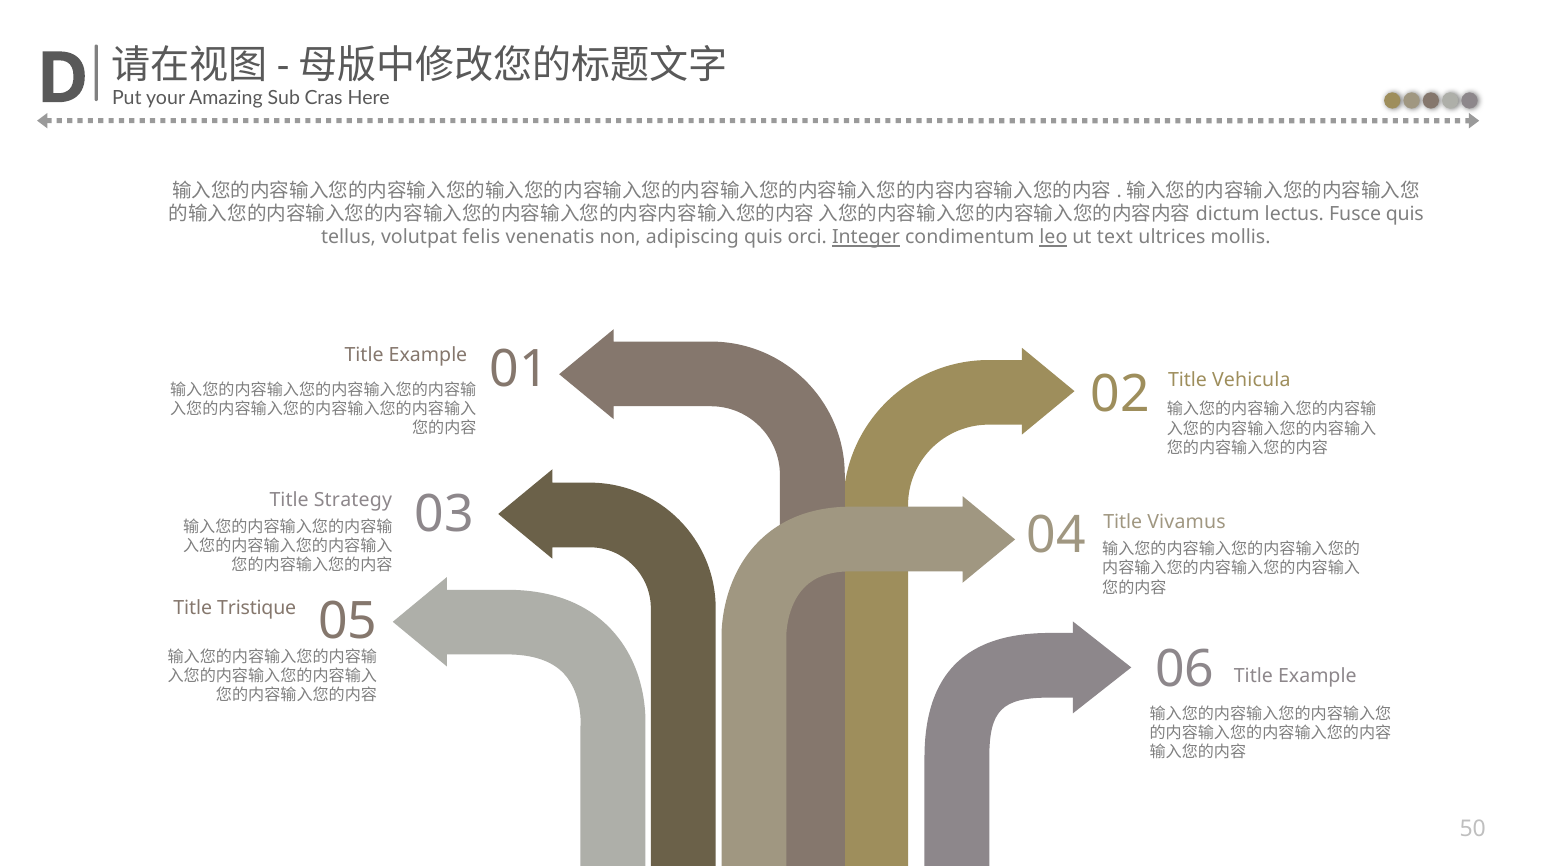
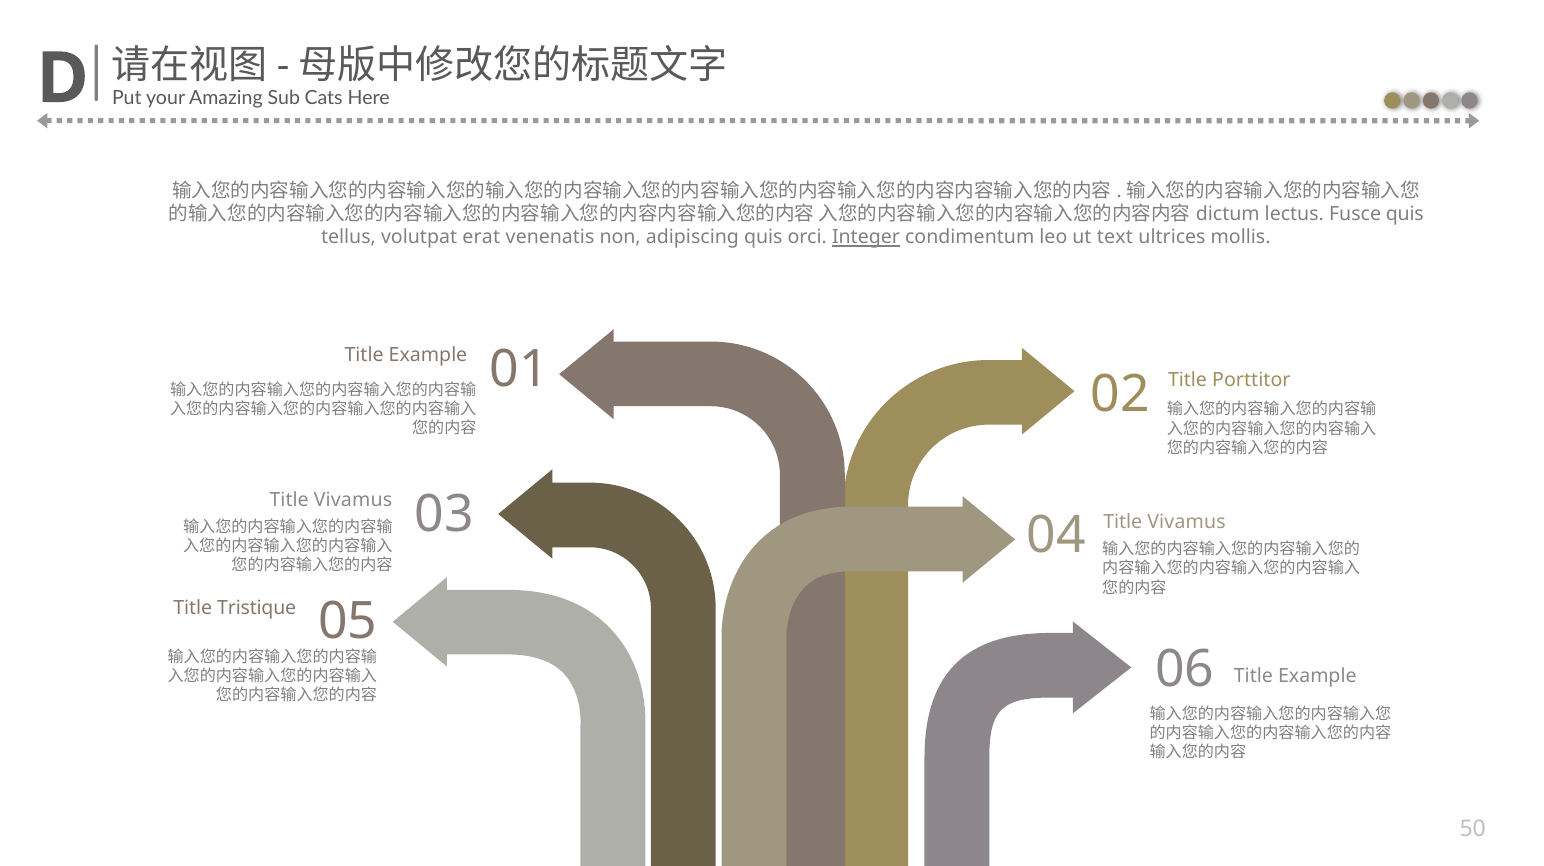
Cras: Cras -> Cats
felis: felis -> erat
leo underline: present -> none
Vehicula: Vehicula -> Porttitor
Strategy at (353, 500): Strategy -> Vivamus
